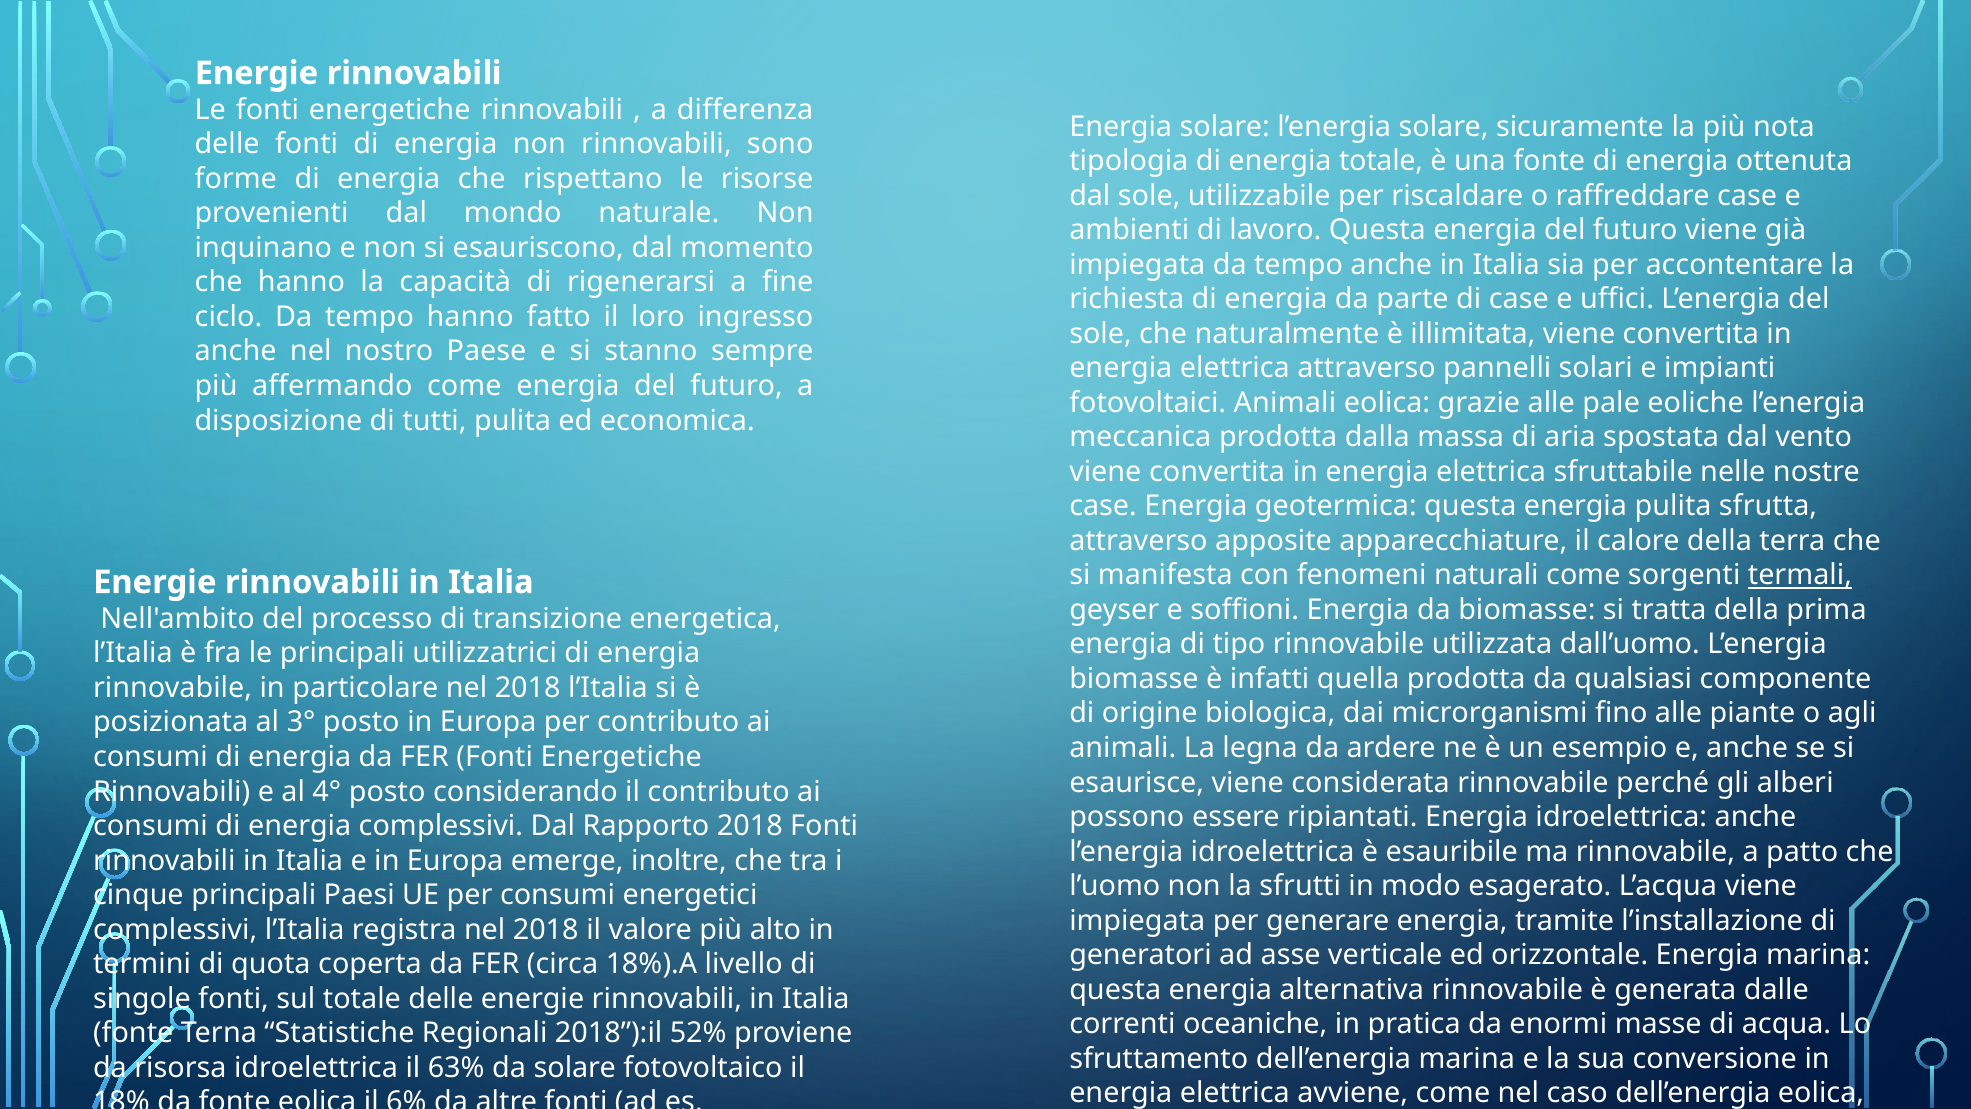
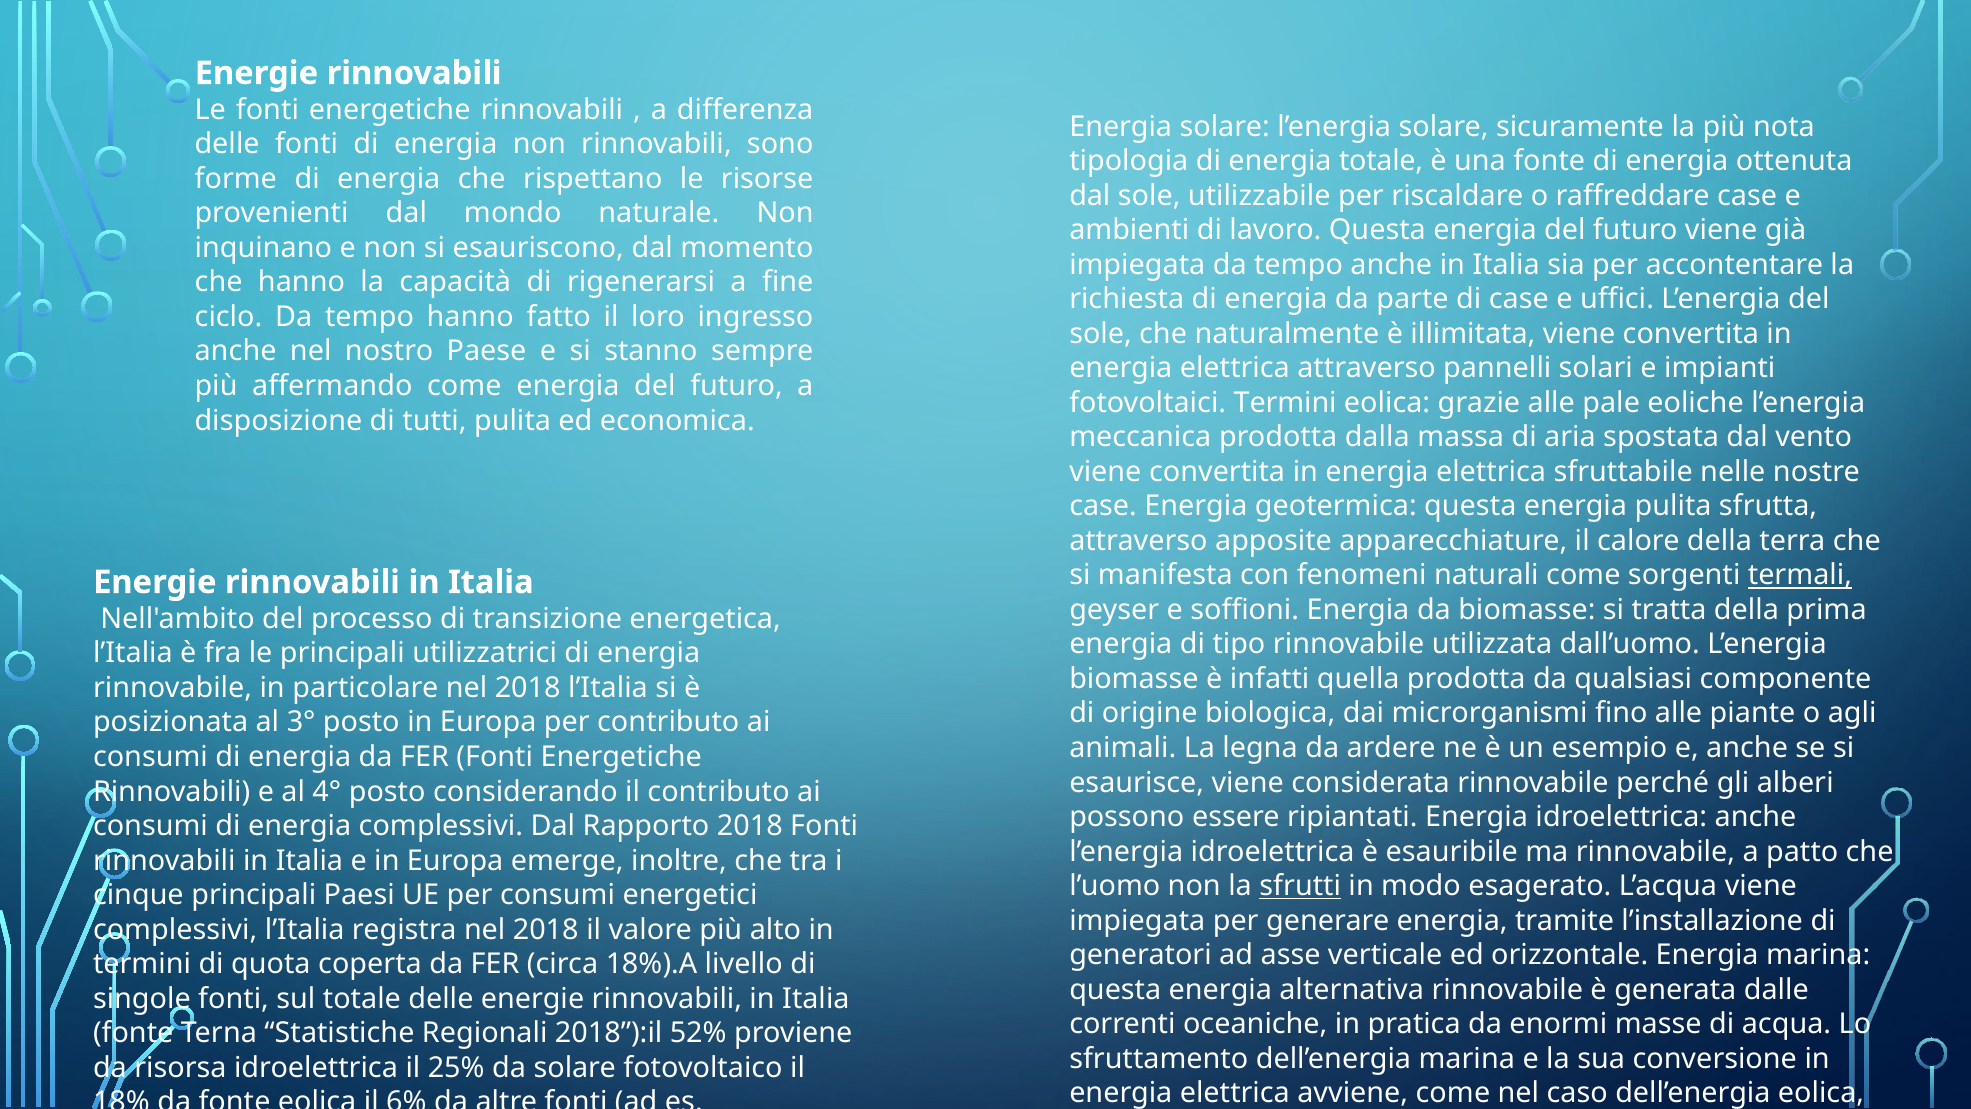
fotovoltaici Animali: Animali -> Termini
sfrutti underline: none -> present
63%: 63% -> 25%
